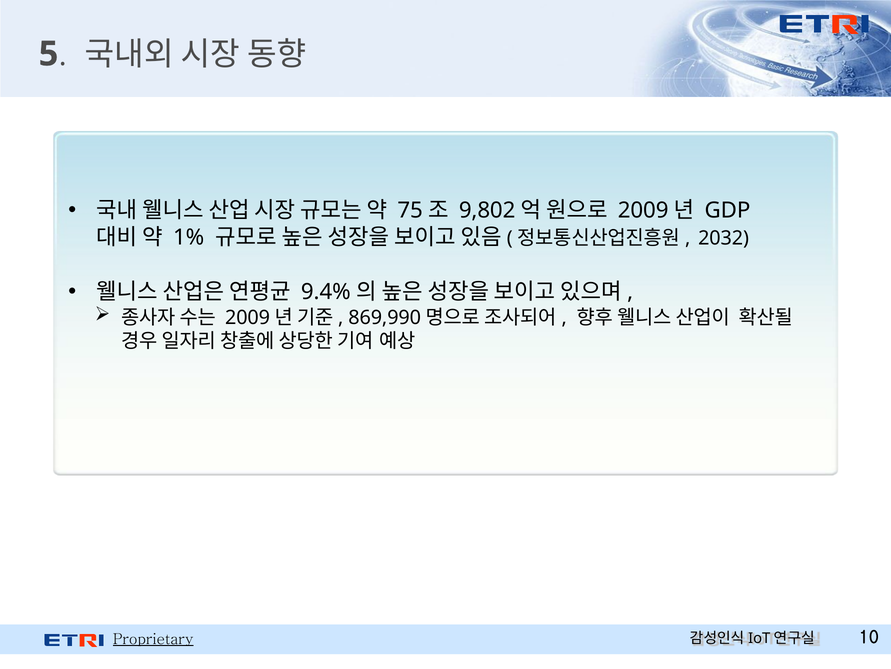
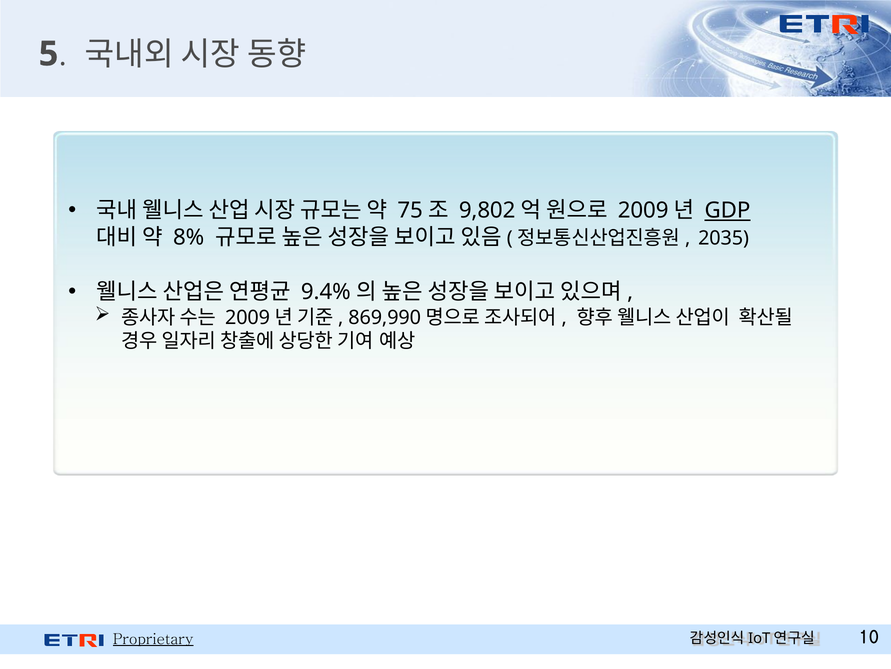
GDP underline: none -> present
1%: 1% -> 8%
2032: 2032 -> 2035
